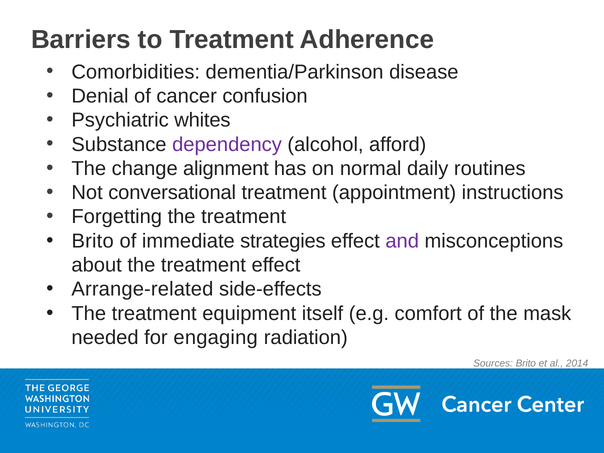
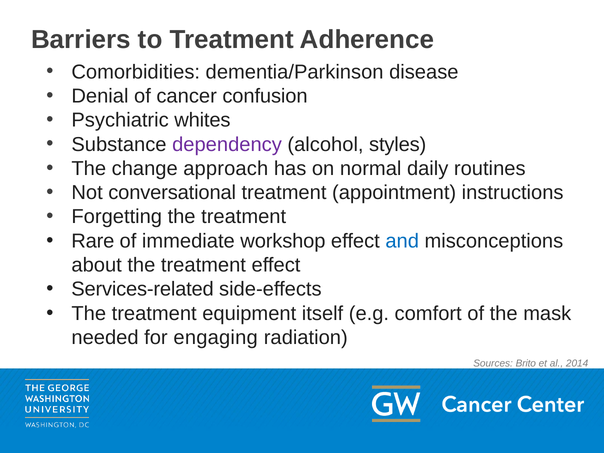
afford: afford -> styles
alignment: alignment -> approach
Brito at (93, 241): Brito -> Rare
strategies: strategies -> workshop
and colour: purple -> blue
Arrange-related: Arrange-related -> Services-related
